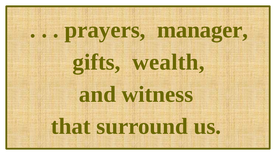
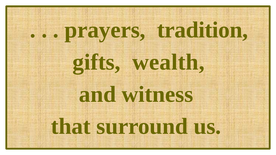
manager: manager -> tradition
